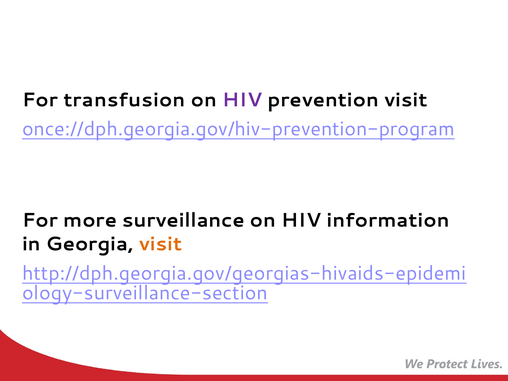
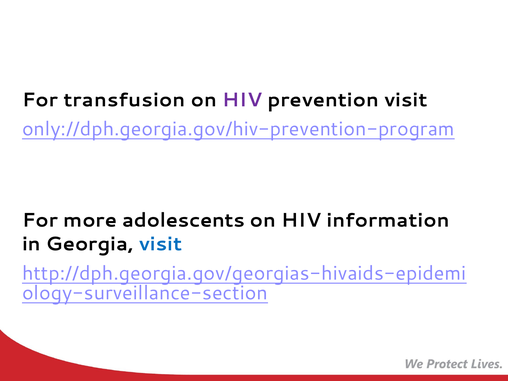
once://dph.georgia.gov/hiv-prevention-program: once://dph.georgia.gov/hiv-prevention-program -> only://dph.georgia.gov/hiv-prevention-program
surveillance: surveillance -> adolescents
visit at (160, 244) colour: orange -> blue
